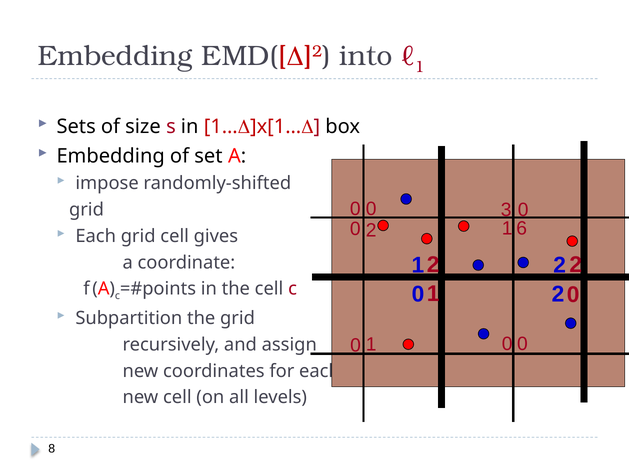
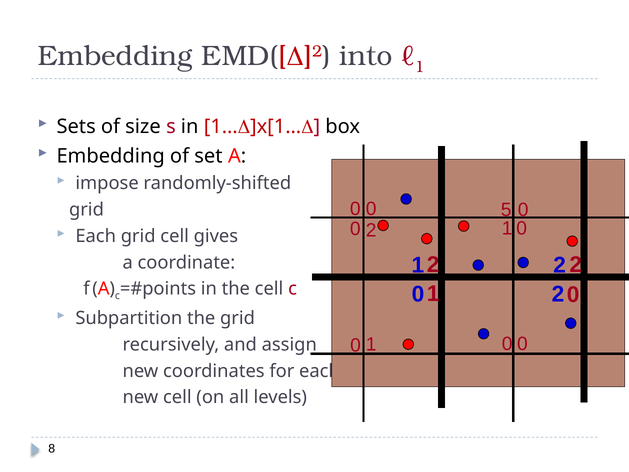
3: 3 -> 5
2 6: 6 -> 0
